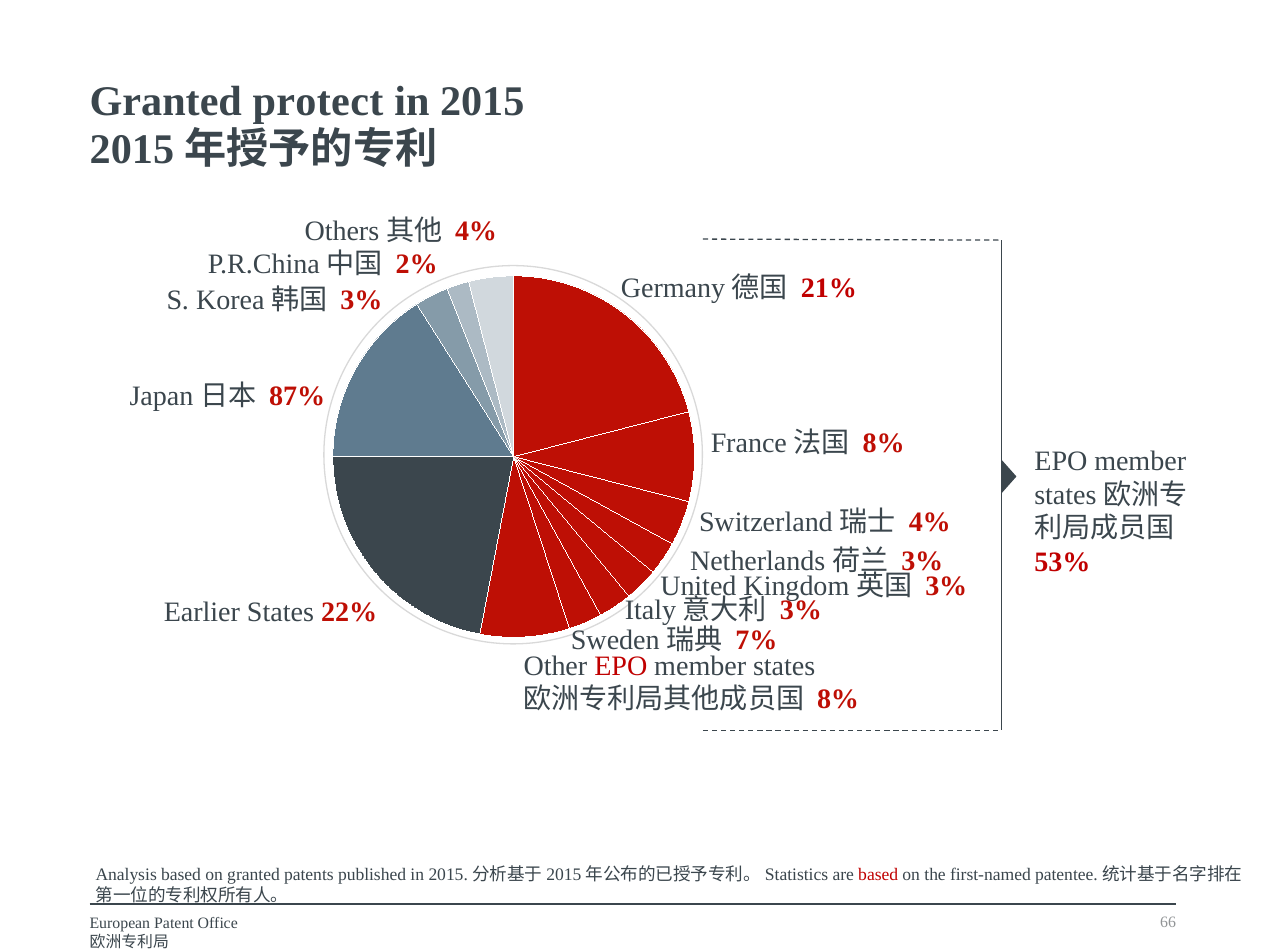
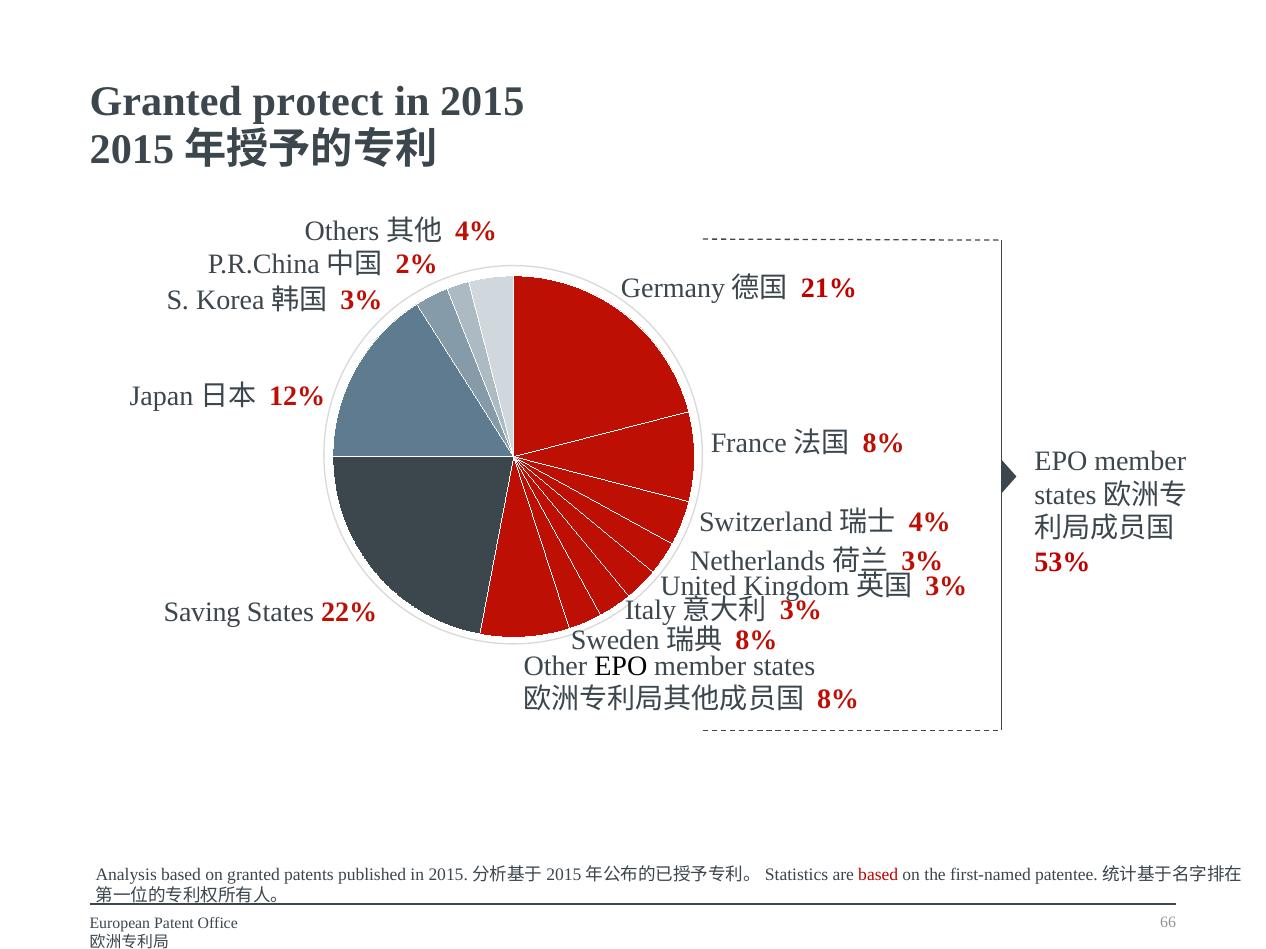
87%: 87% -> 12%
Earlier: Earlier -> Saving
7% at (757, 641): 7% -> 8%
EPO at (621, 666) colour: red -> black
